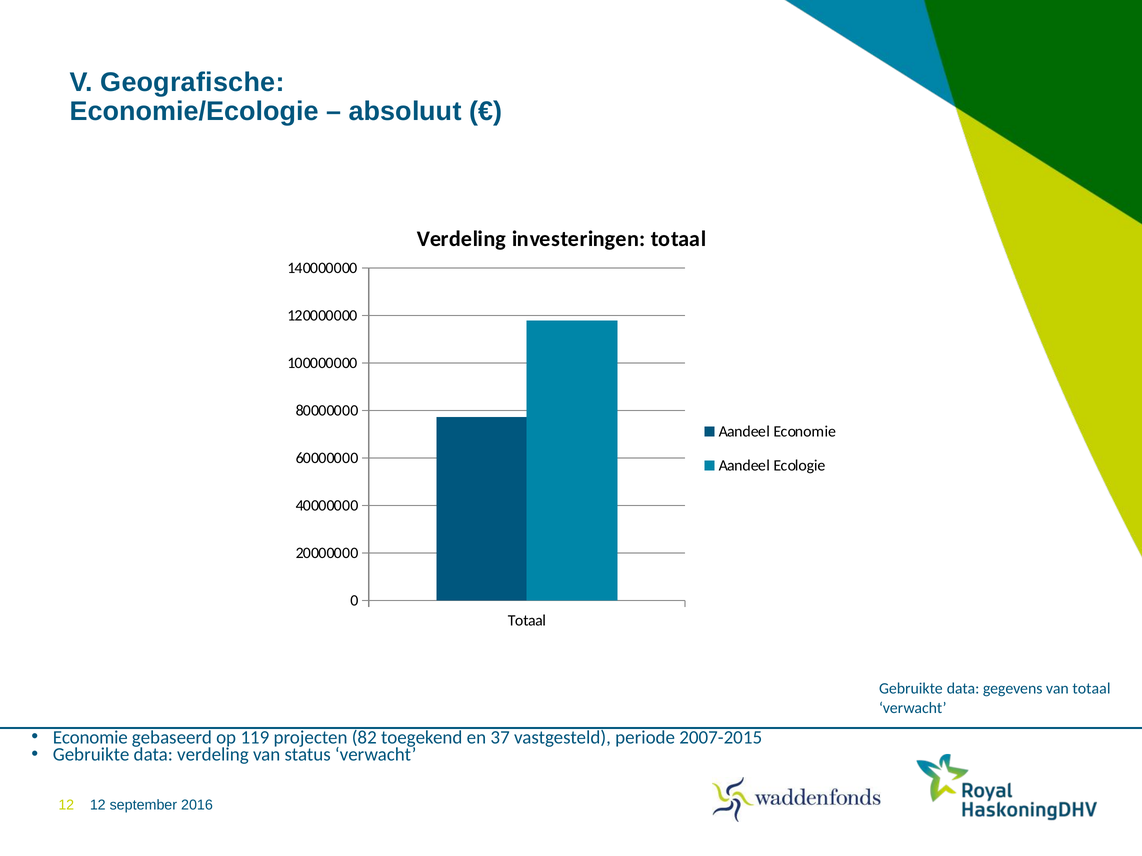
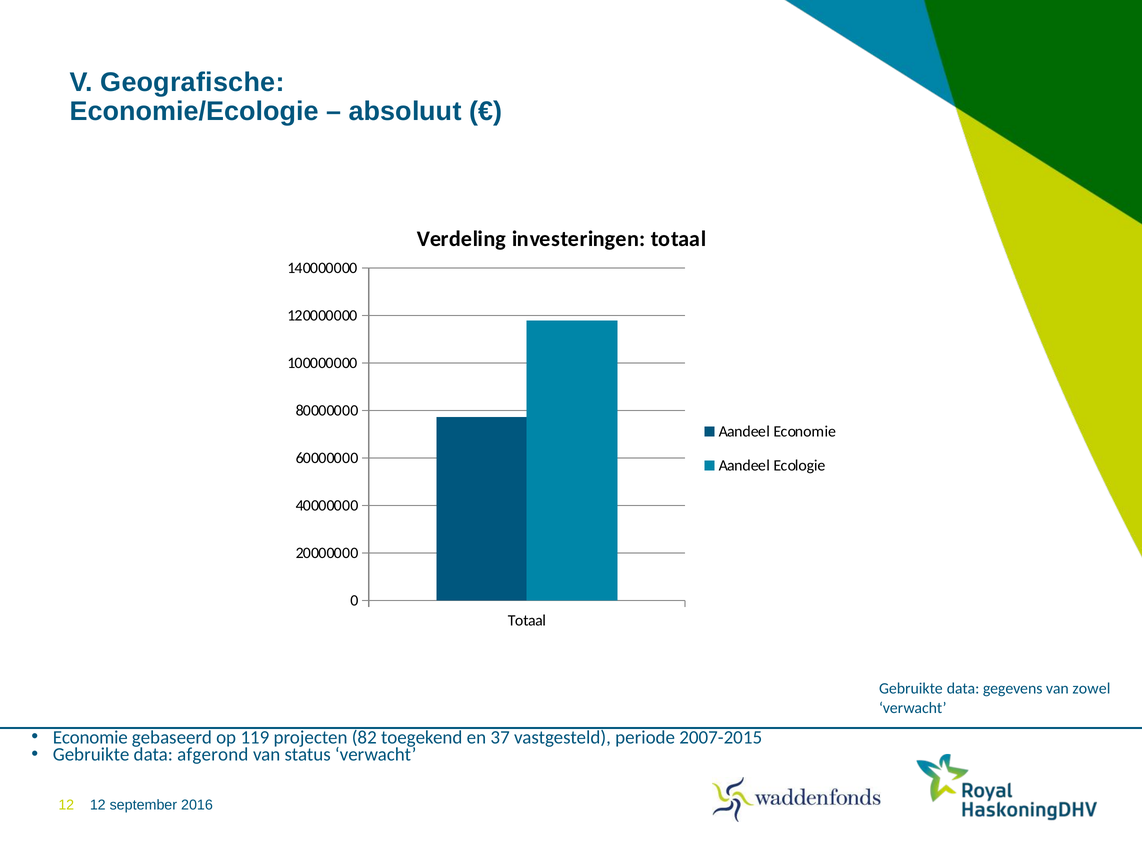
van totaal: totaal -> zowel
data verdeling: verdeling -> afgerond
